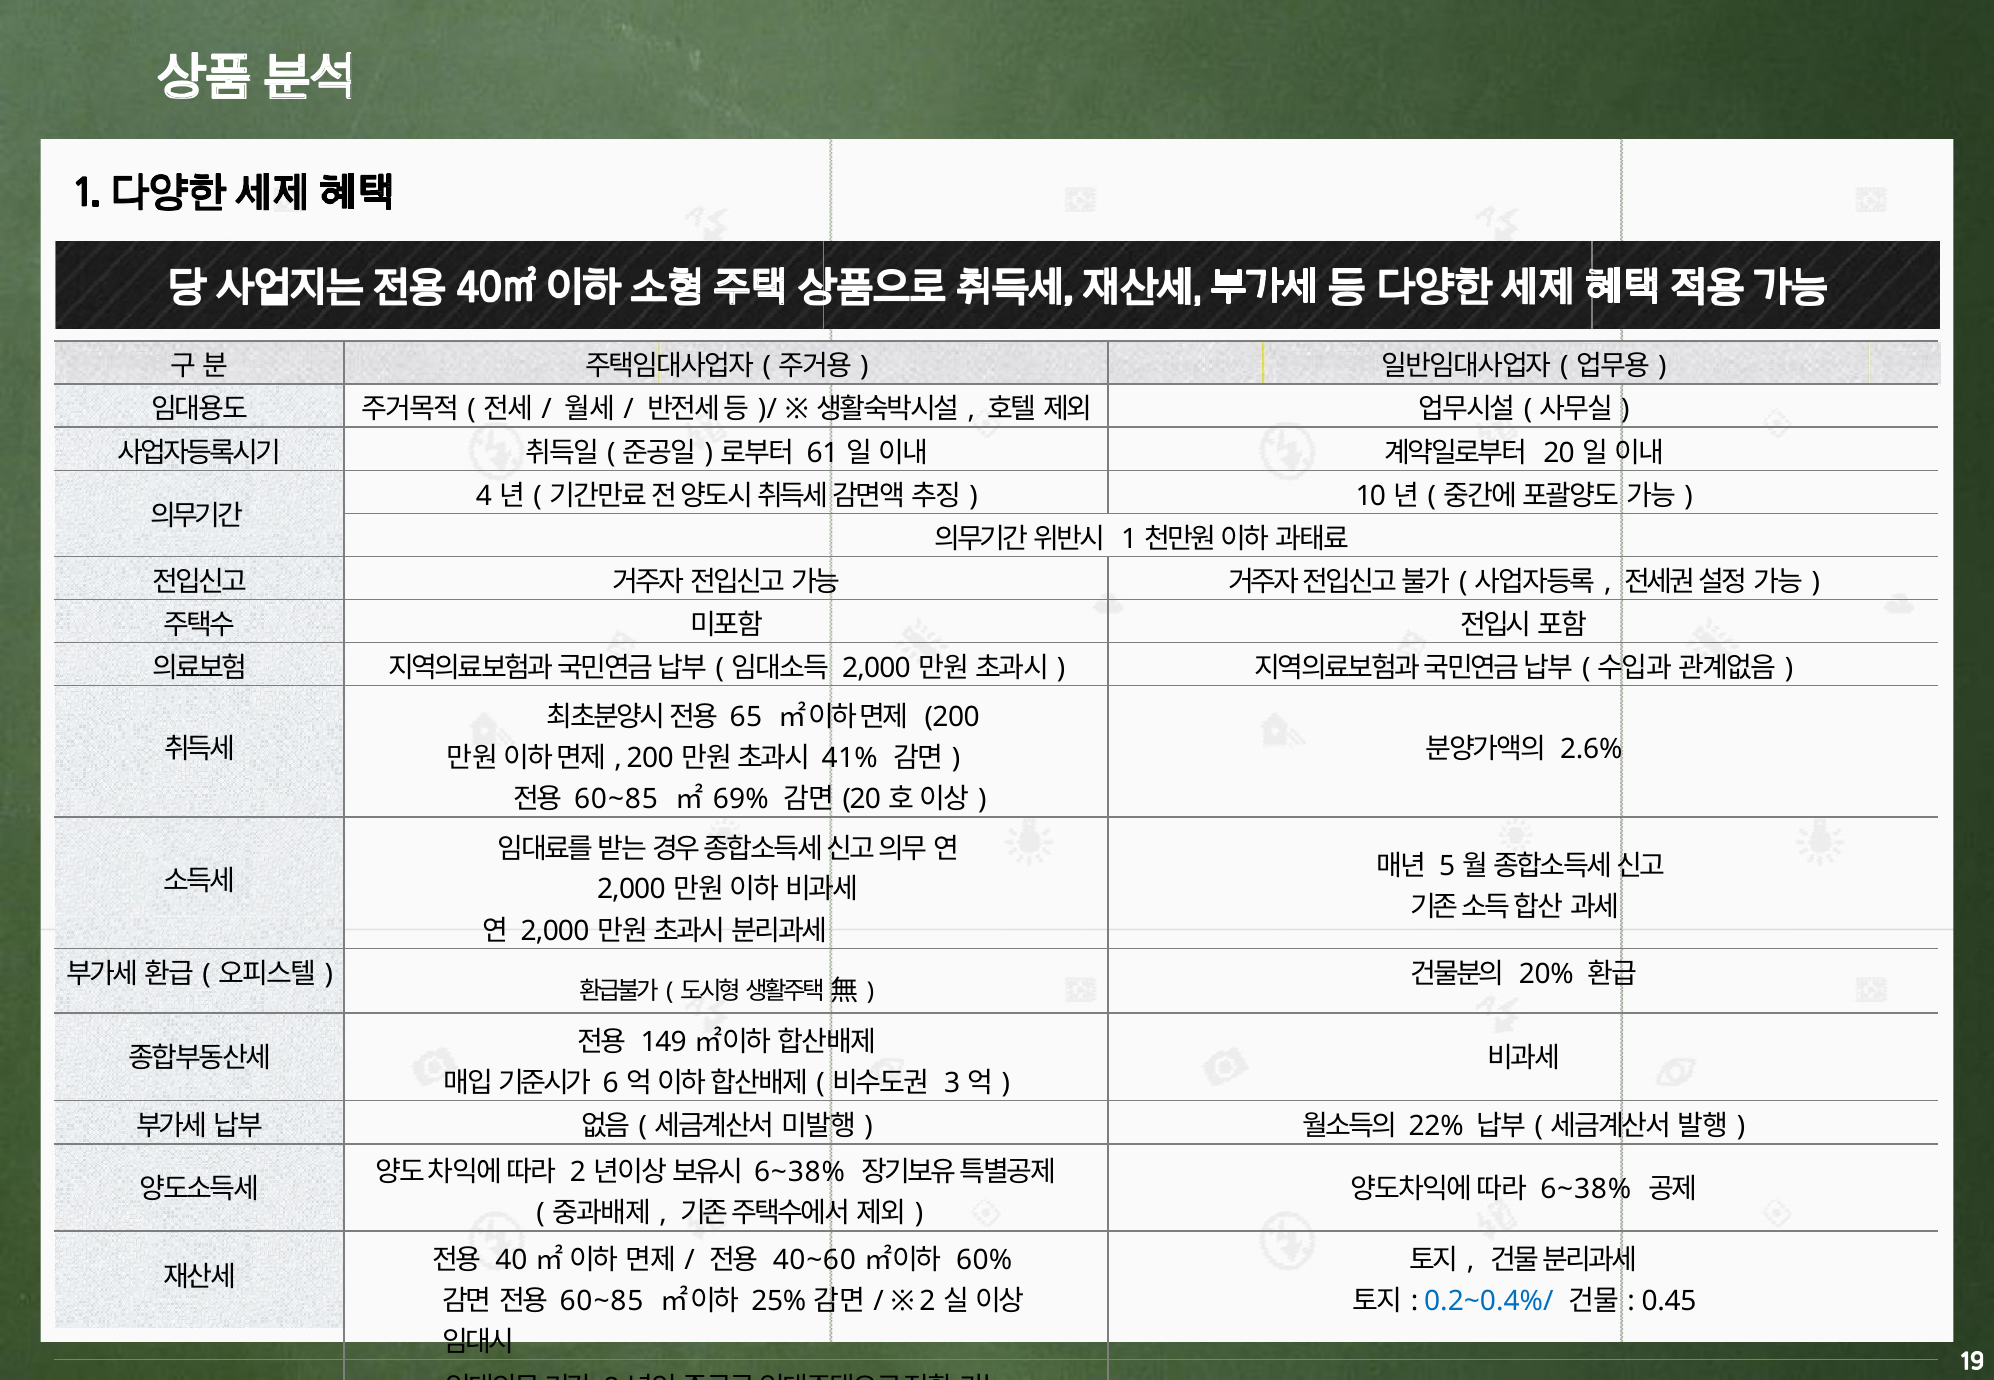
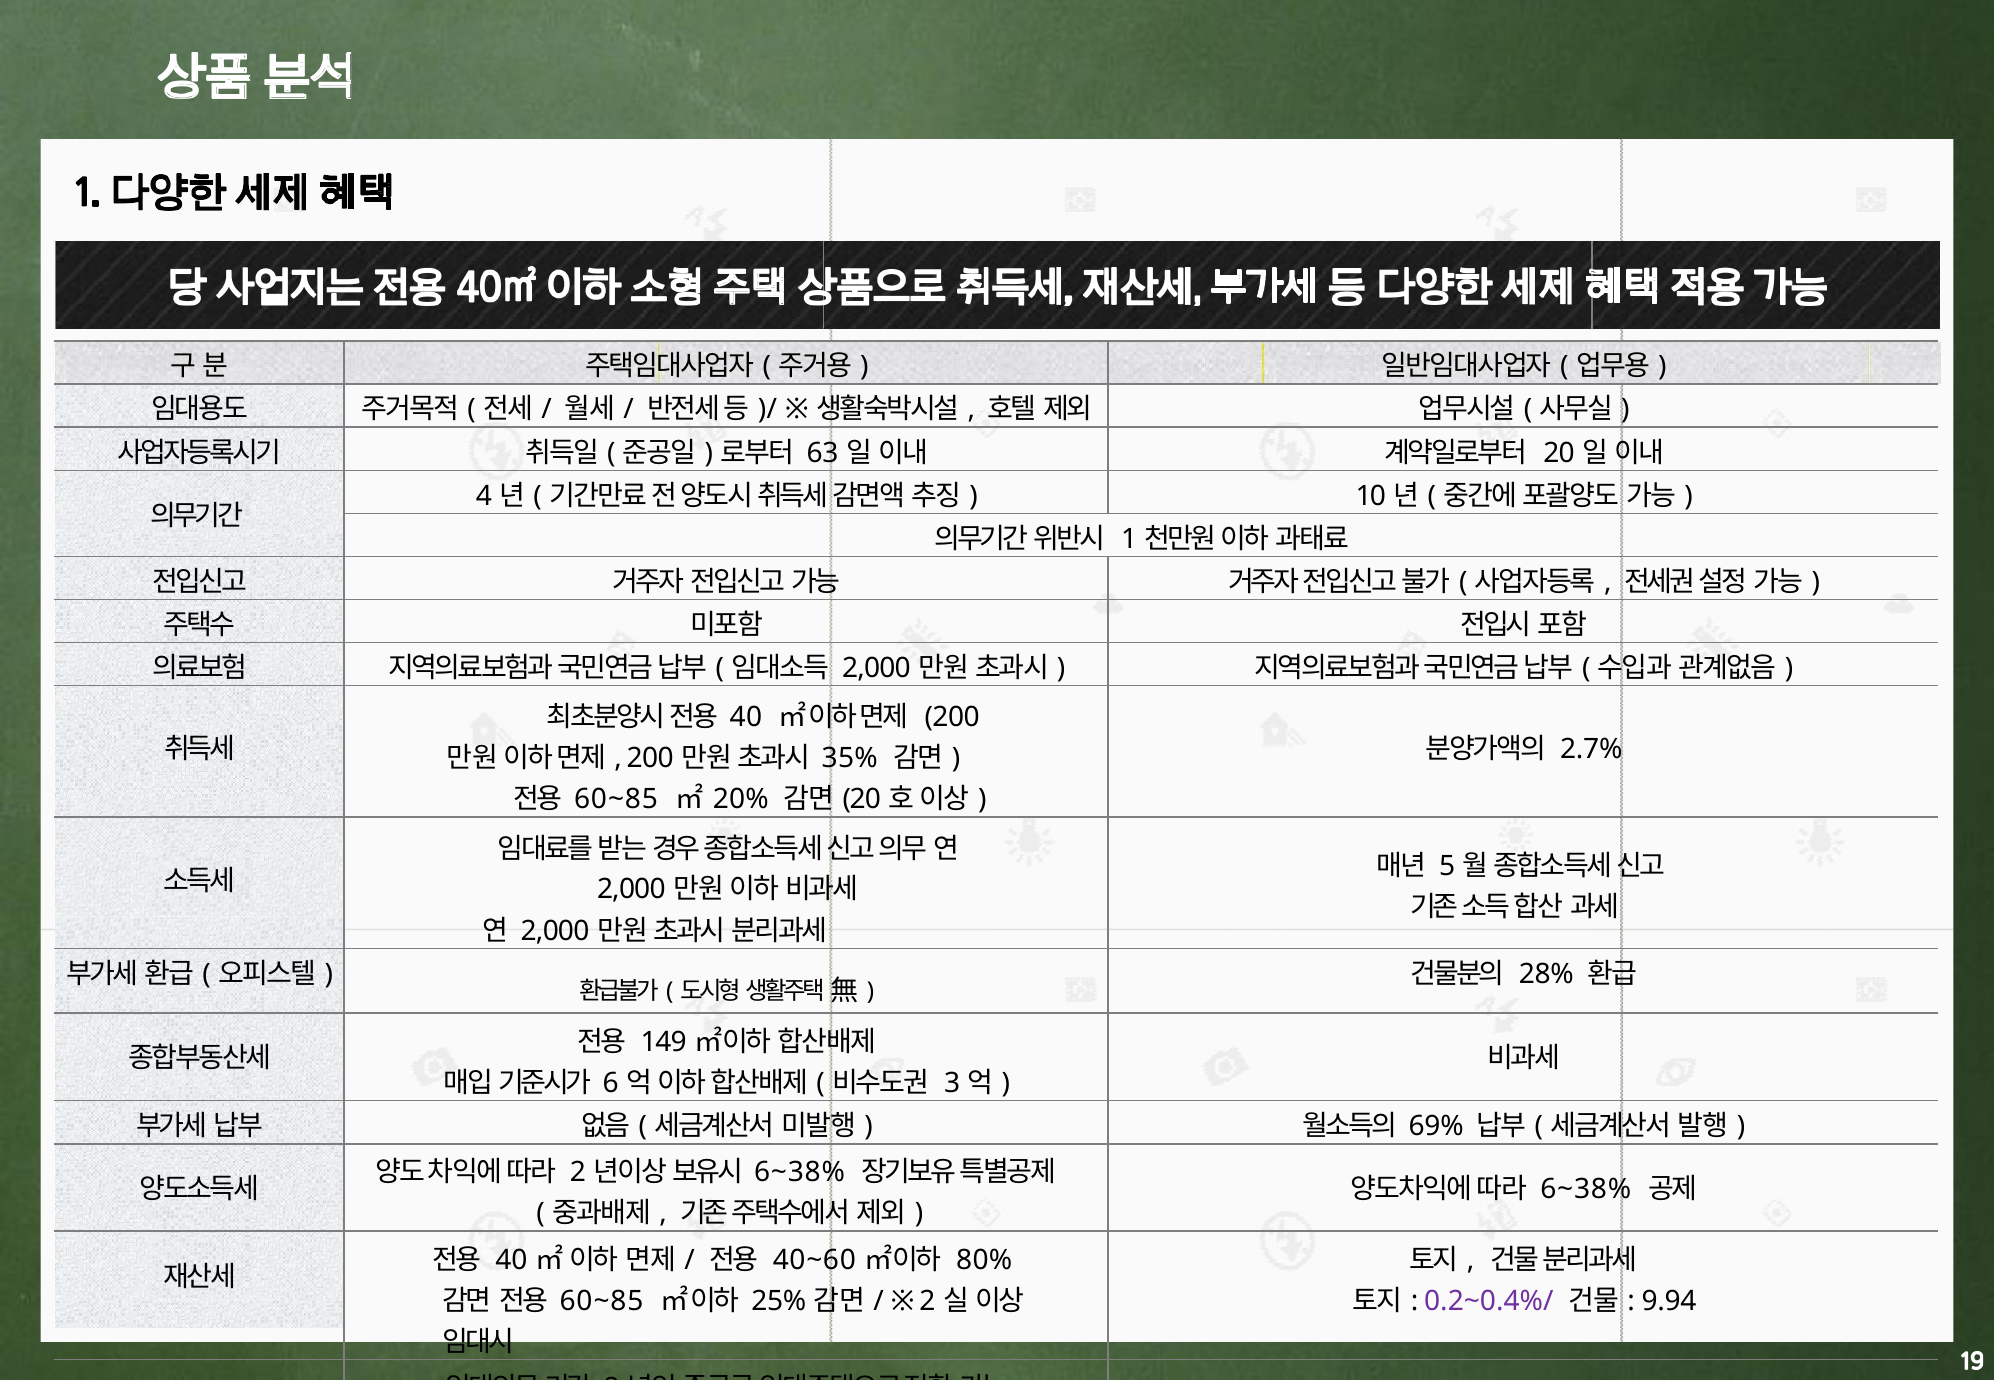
61: 61 -> 63
65 at (746, 718): 65 -> 40
2.6%: 2.6% -> 2.7%
41%: 41% -> 35%
69%: 69% -> 20%
20%: 20% -> 28%
22%: 22% -> 69%
60%: 60% -> 80%
0.2~0.4%/ colour: blue -> purple
0.45: 0.45 -> 9.94
